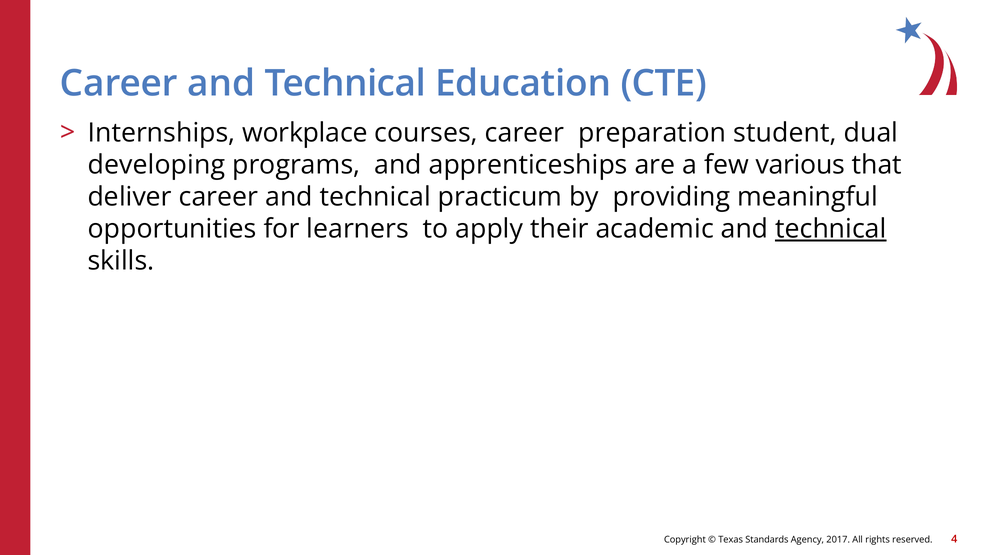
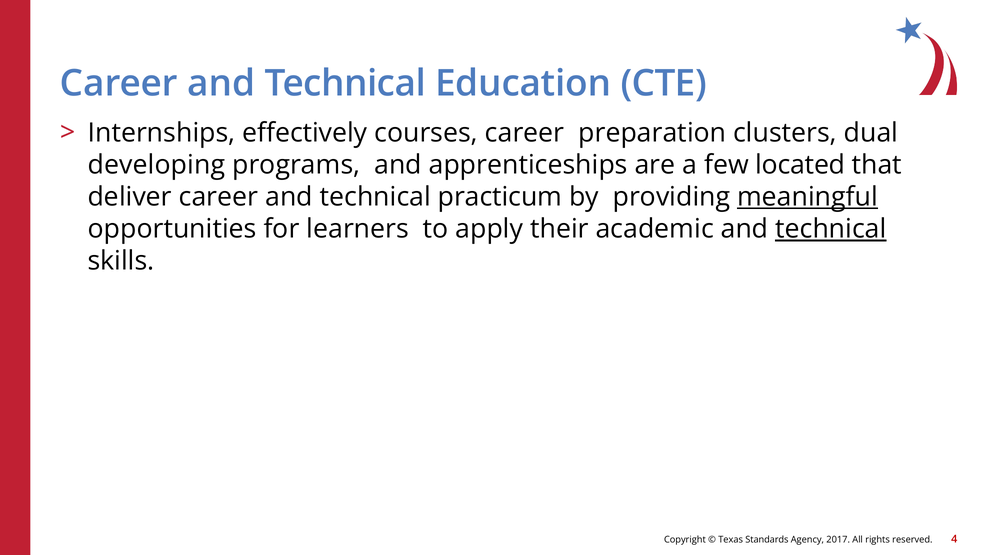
workplace: workplace -> effectively
student: student -> clusters
various: various -> located
meaningful underline: none -> present
